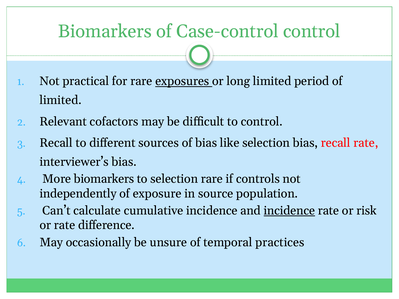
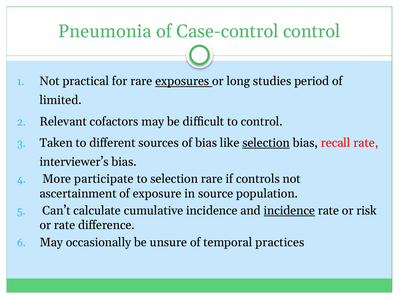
Biomarkers at (105, 31): Biomarkers -> Pneumonia
long limited: limited -> studies
Recall at (56, 143): Recall -> Taken
selection at (266, 143) underline: none -> present
More biomarkers: biomarkers -> participate
independently: independently -> ascertainment
